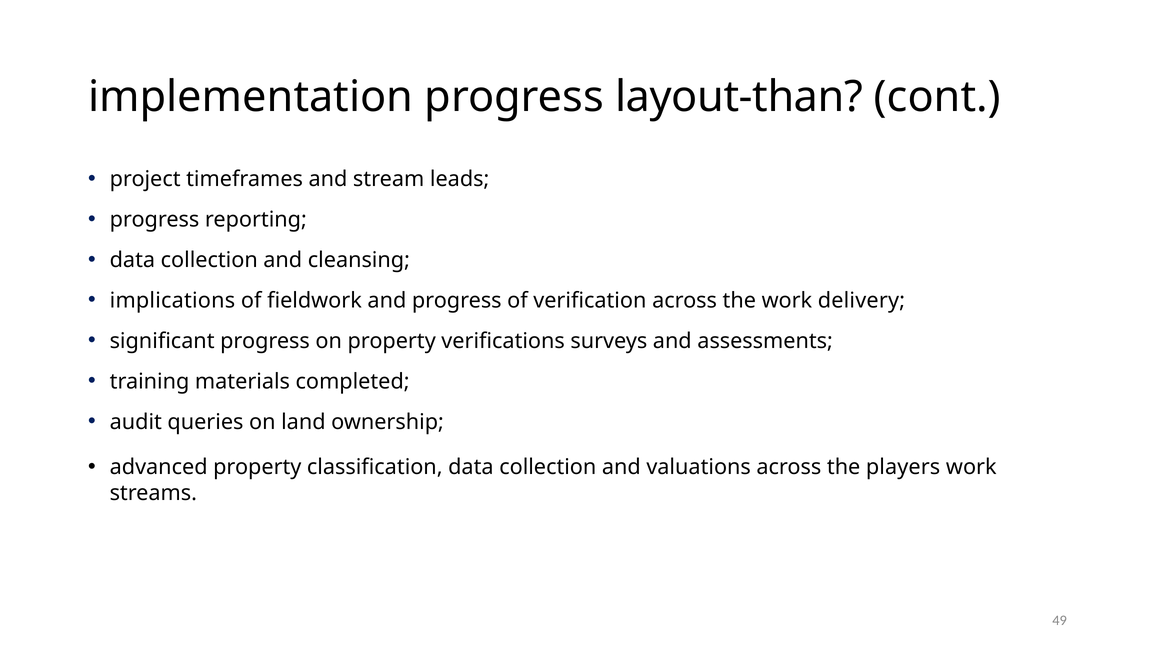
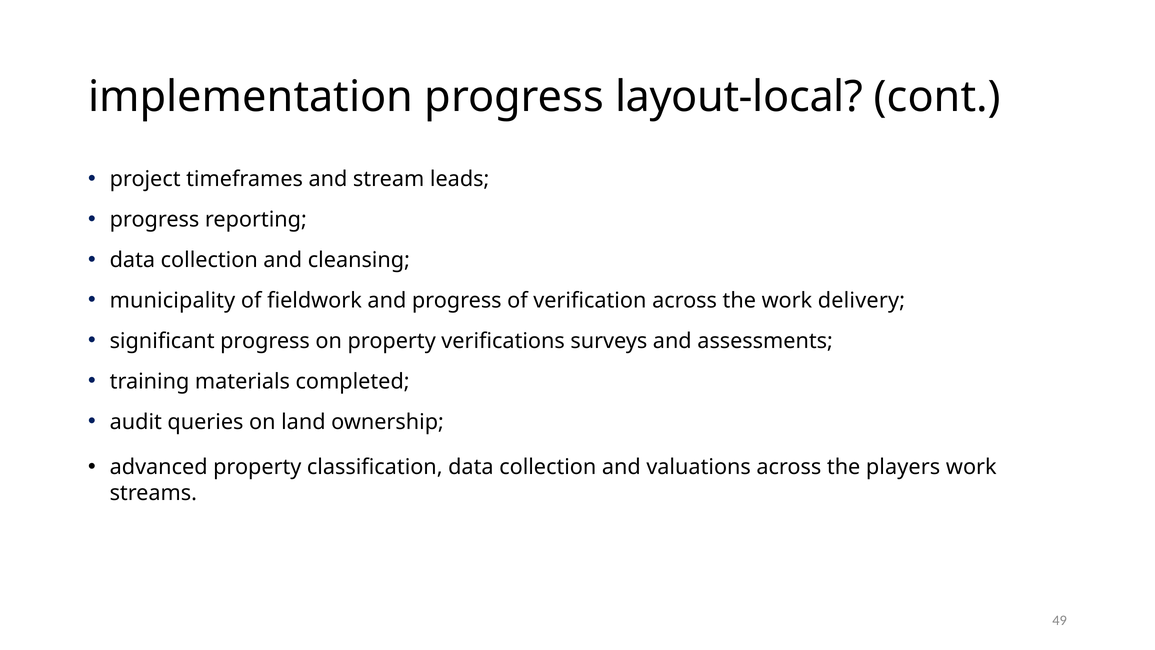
layout-than: layout-than -> layout-local
implications: implications -> municipality
